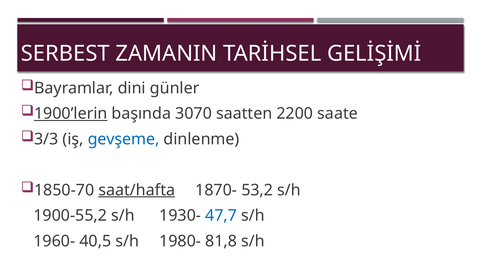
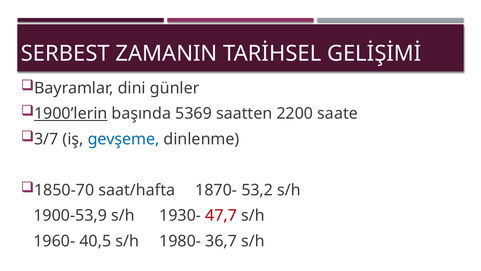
3070: 3070 -> 5369
3/3: 3/3 -> 3/7
saat/hafta underline: present -> none
1900-55,2: 1900-55,2 -> 1900-53,9
47,7 colour: blue -> red
81,8: 81,8 -> 36,7
